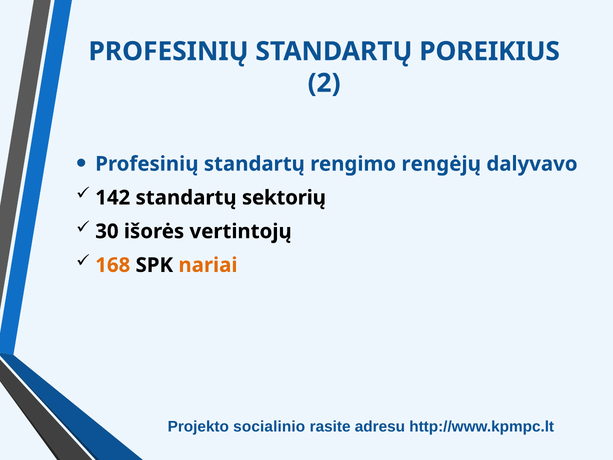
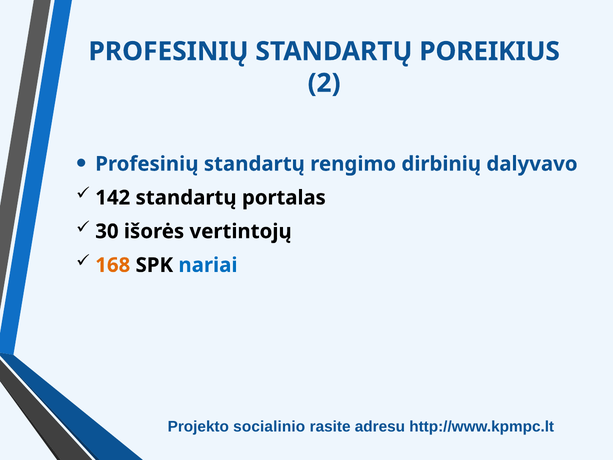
rengėjų: rengėjų -> dirbinių
sektorių: sektorių -> portalas
nariai colour: orange -> blue
